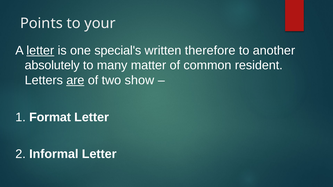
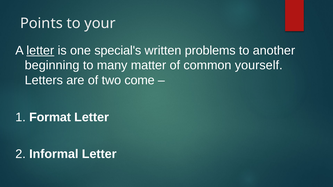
therefore: therefore -> problems
absolutely: absolutely -> beginning
resident: resident -> yourself
are underline: present -> none
show: show -> come
